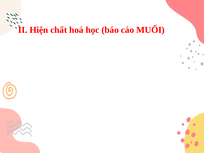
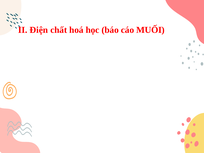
Hiện: Hiện -> Điện
